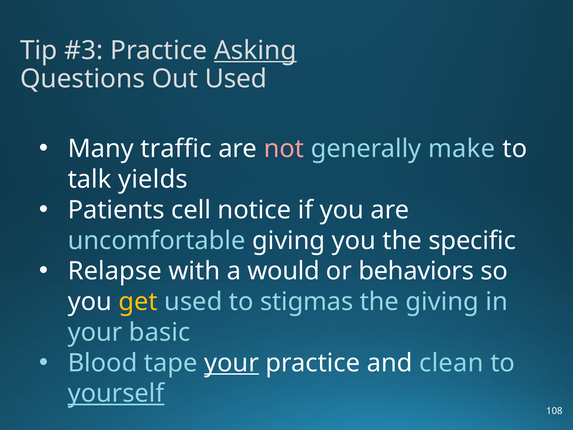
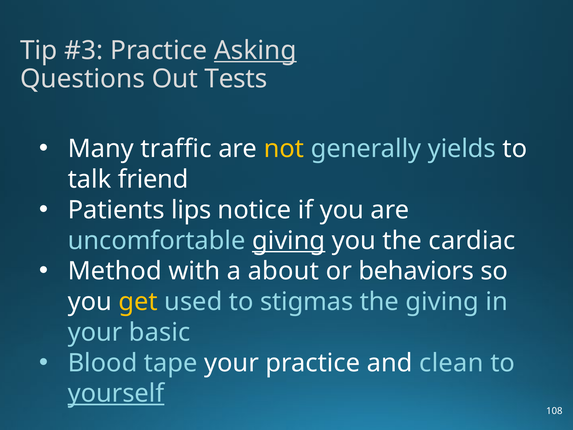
Out Used: Used -> Tests
not colour: pink -> yellow
make: make -> yields
yields: yields -> friend
cell: cell -> lips
giving at (289, 241) underline: none -> present
specific: specific -> cardiac
Relapse: Relapse -> Method
would: would -> about
your at (232, 363) underline: present -> none
